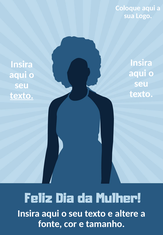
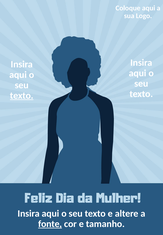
fonte underline: none -> present
